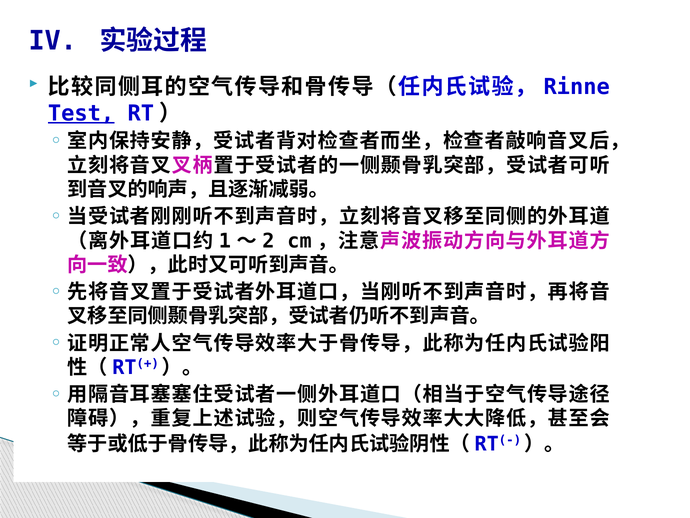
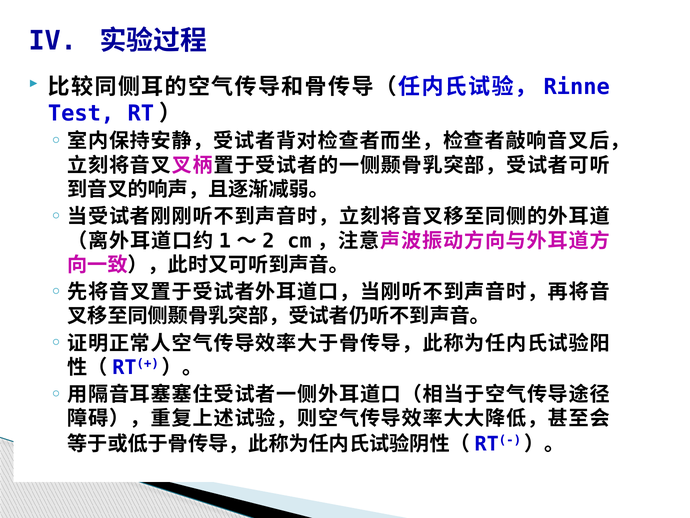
Test underline: present -> none
